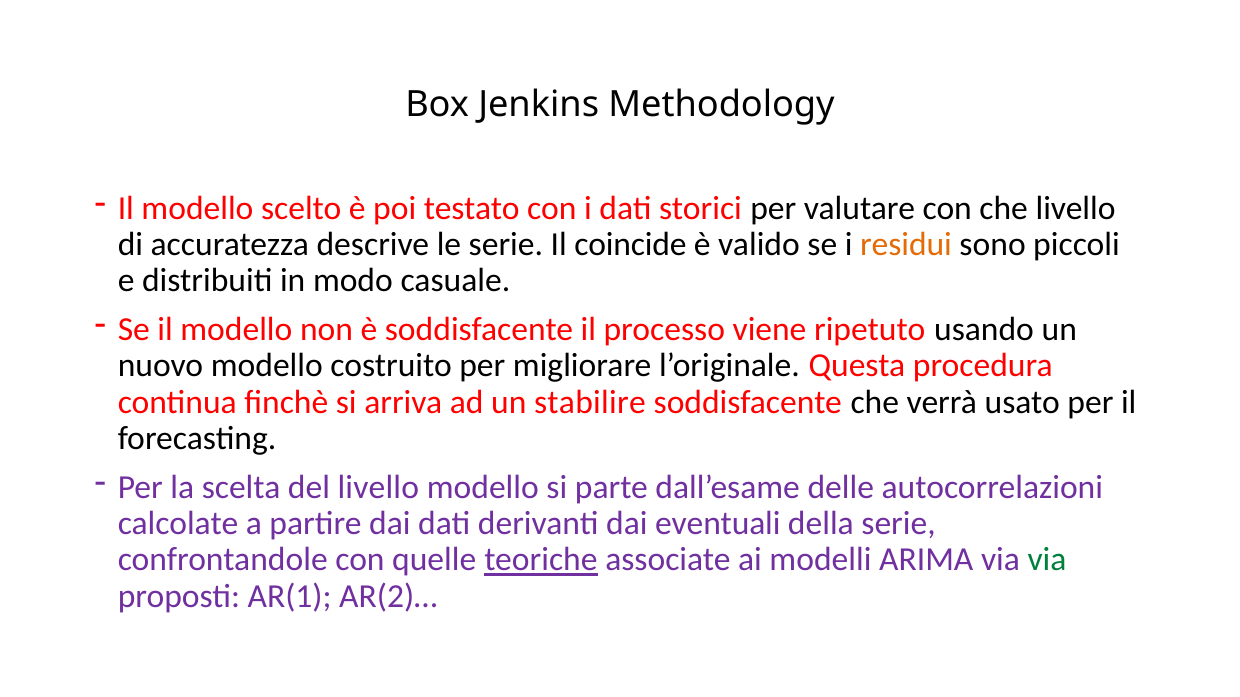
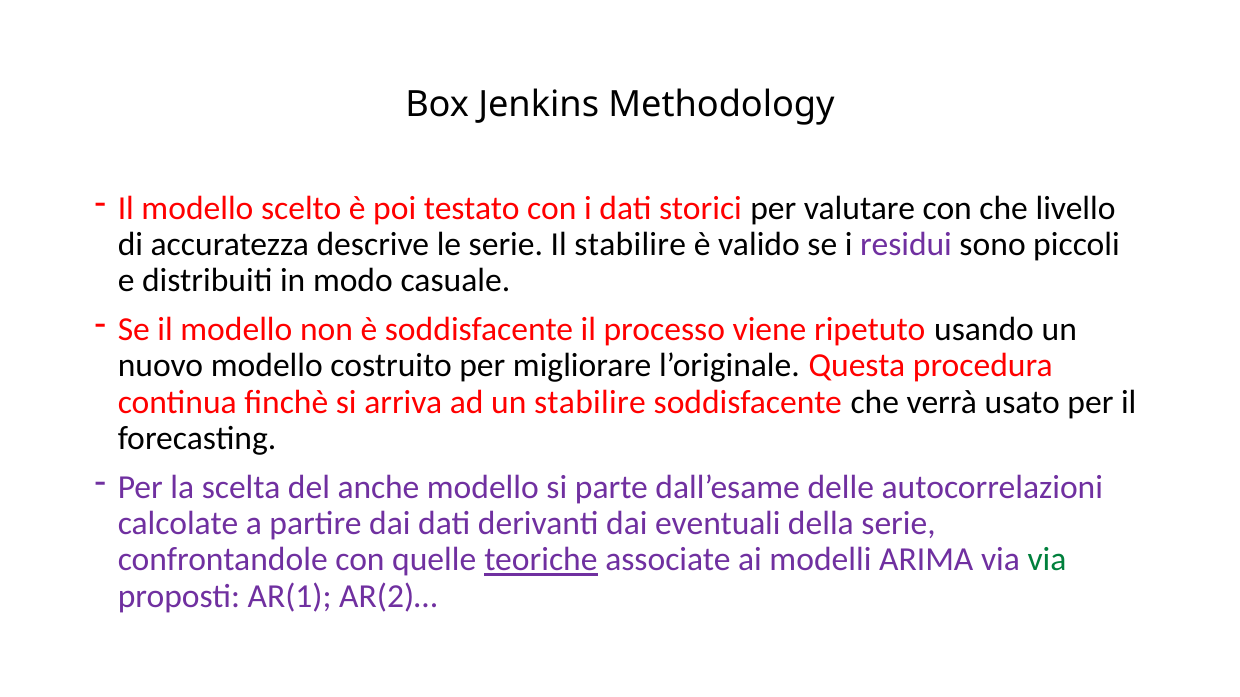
Il coincide: coincide -> stabilire
residui colour: orange -> purple
del livello: livello -> anche
